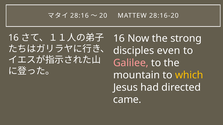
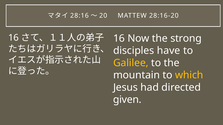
even: even -> have
Galilee colour: pink -> yellow
came: came -> given
